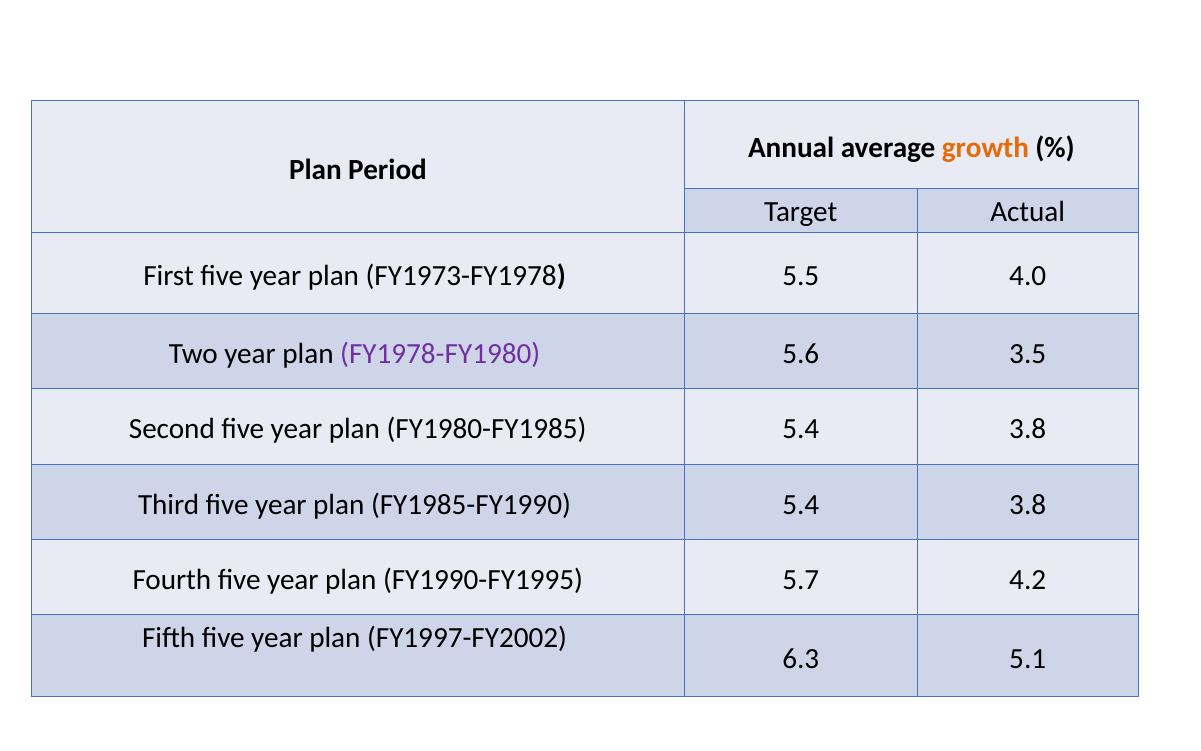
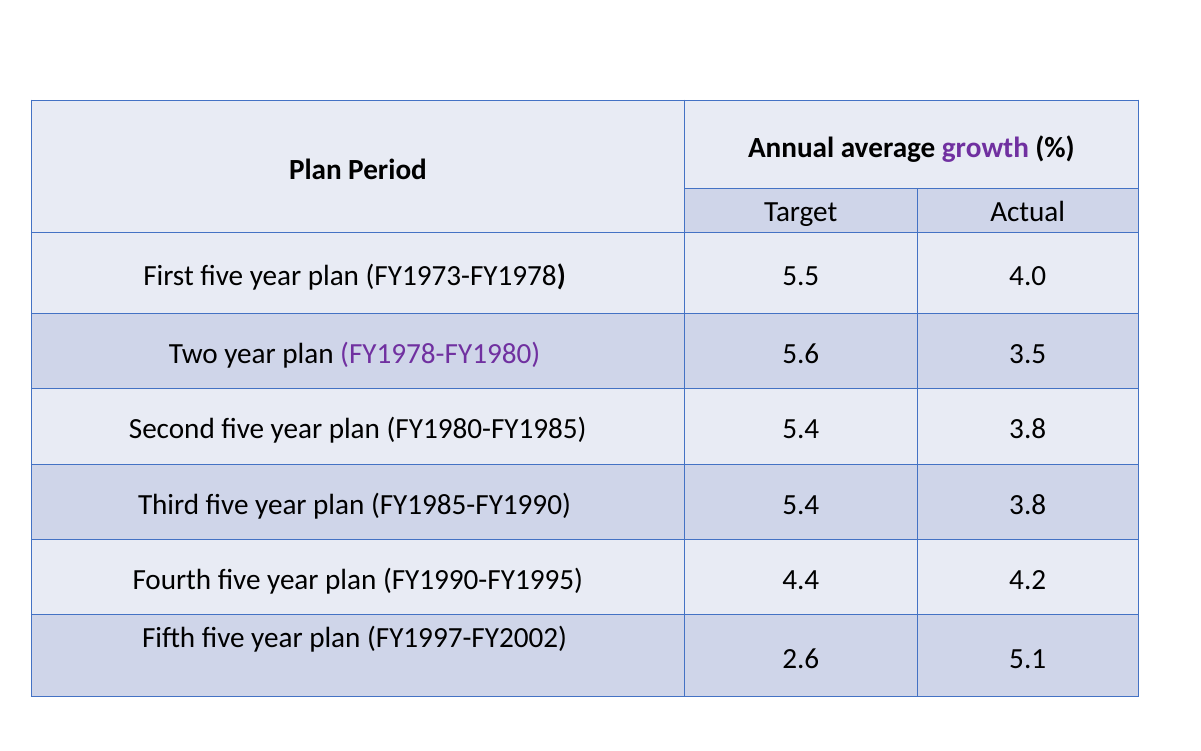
growth colour: orange -> purple
5.7: 5.7 -> 4.4
6.3: 6.3 -> 2.6
